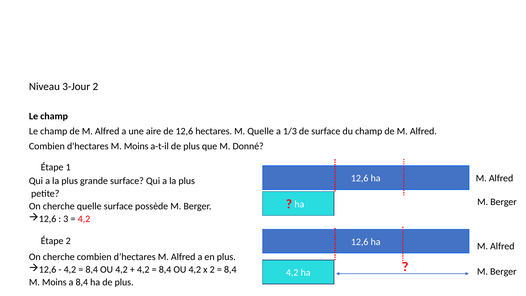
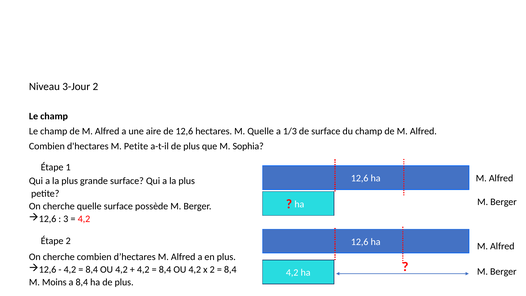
d'hectares M Moins: Moins -> Petite
Donné: Donné -> Sophia
